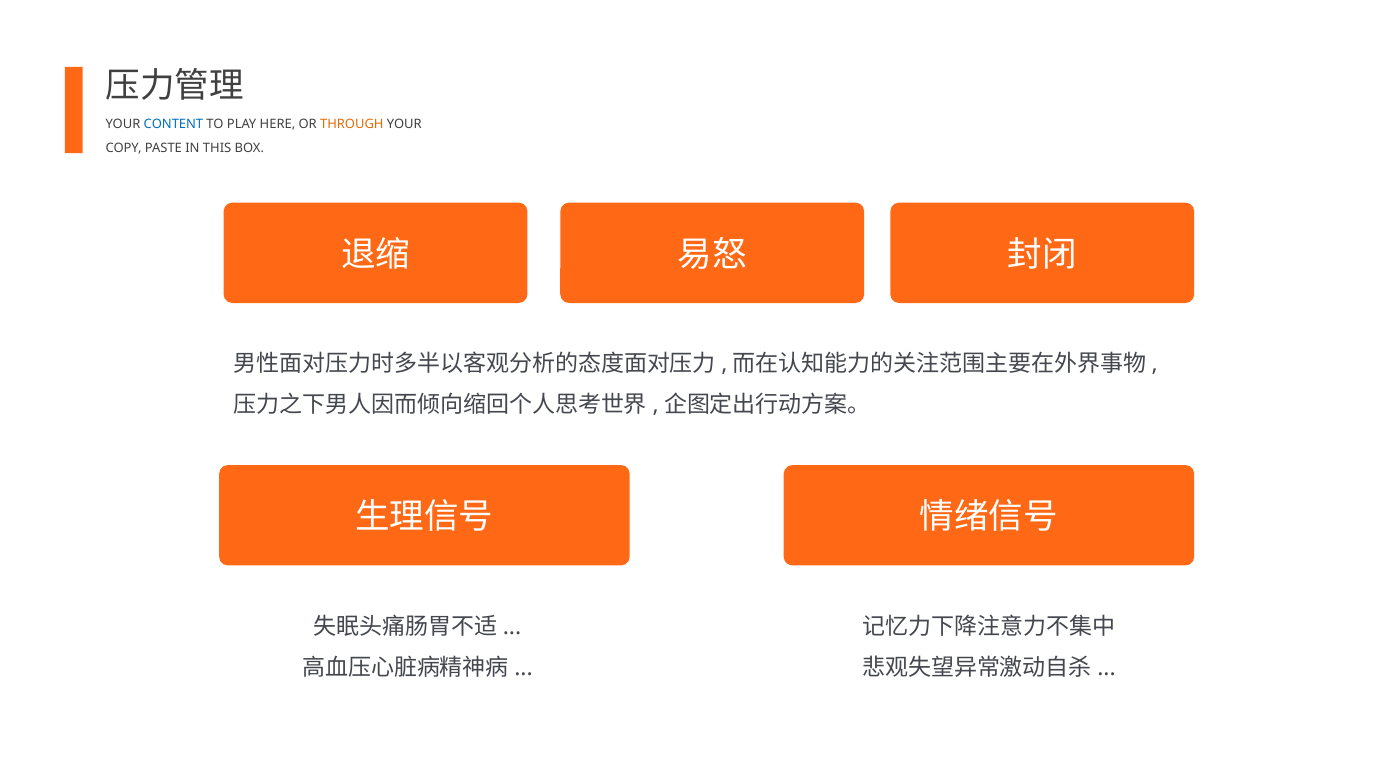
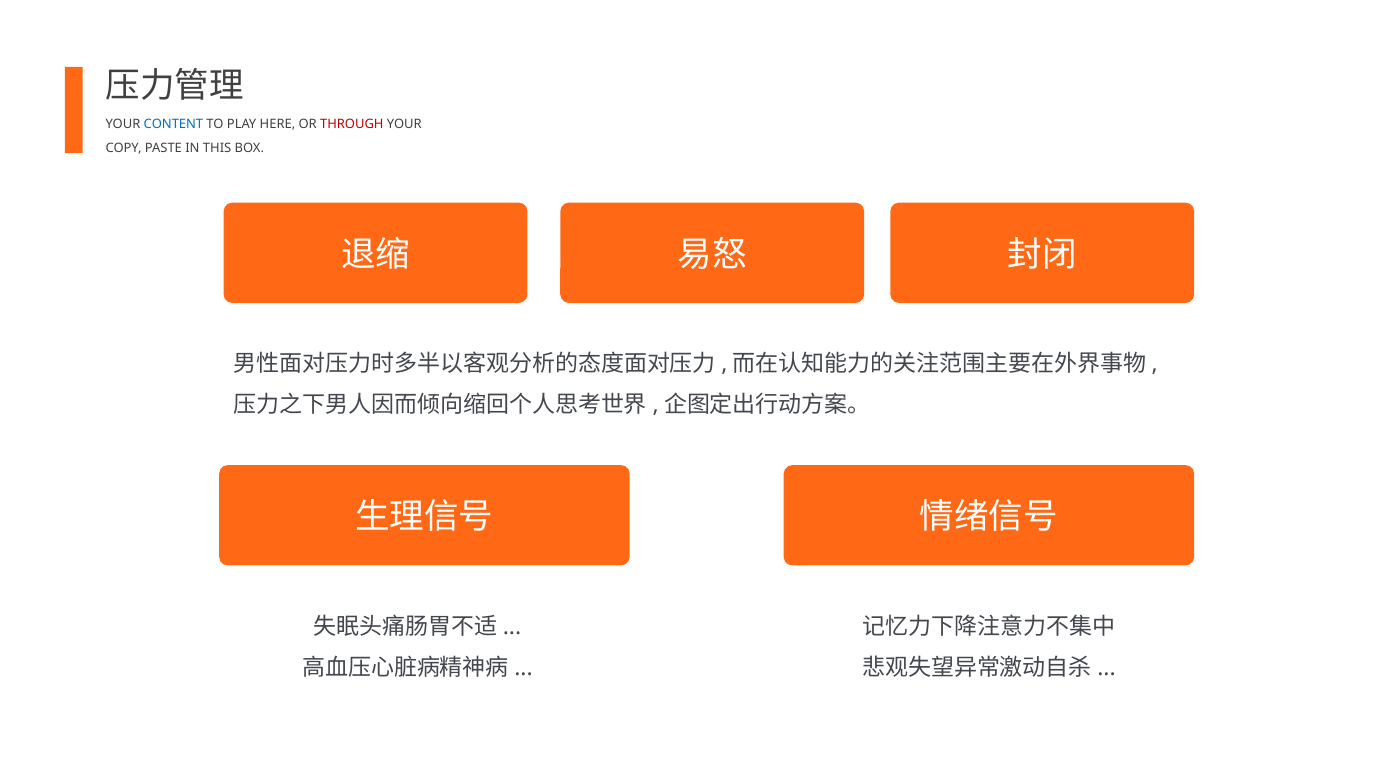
THROUGH colour: orange -> red
